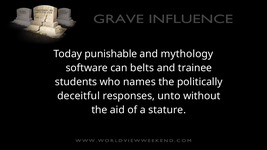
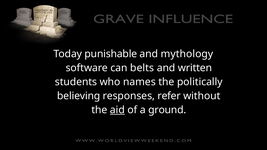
trainee: trainee -> written
deceitful: deceitful -> believing
unto: unto -> refer
aid underline: none -> present
stature: stature -> ground
